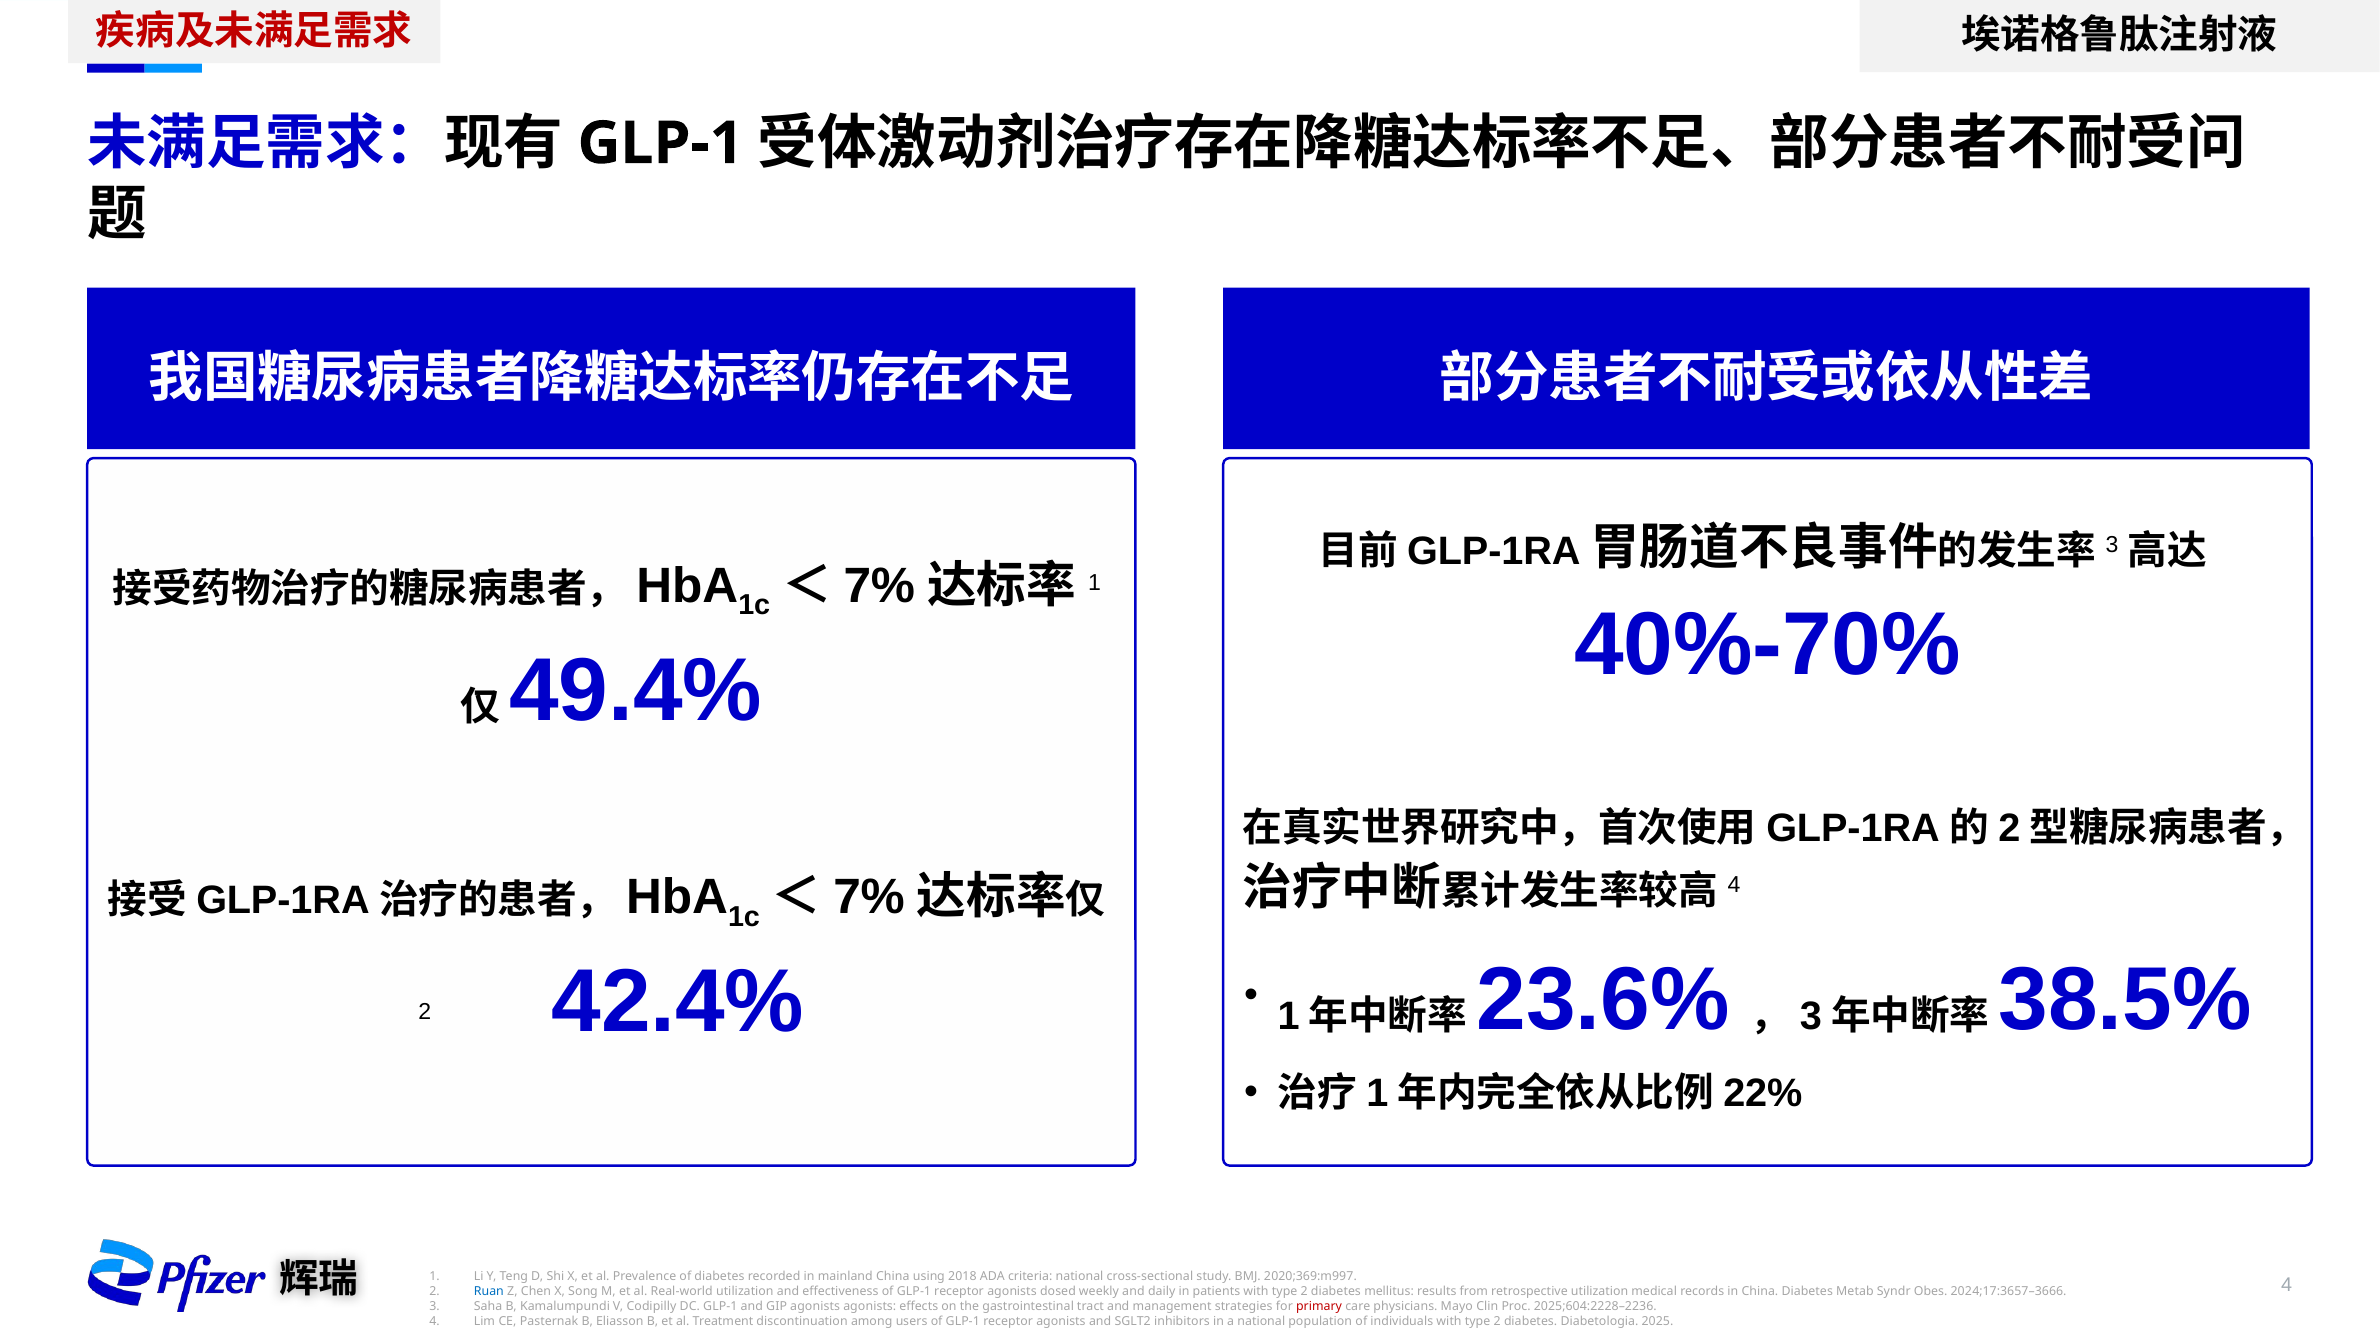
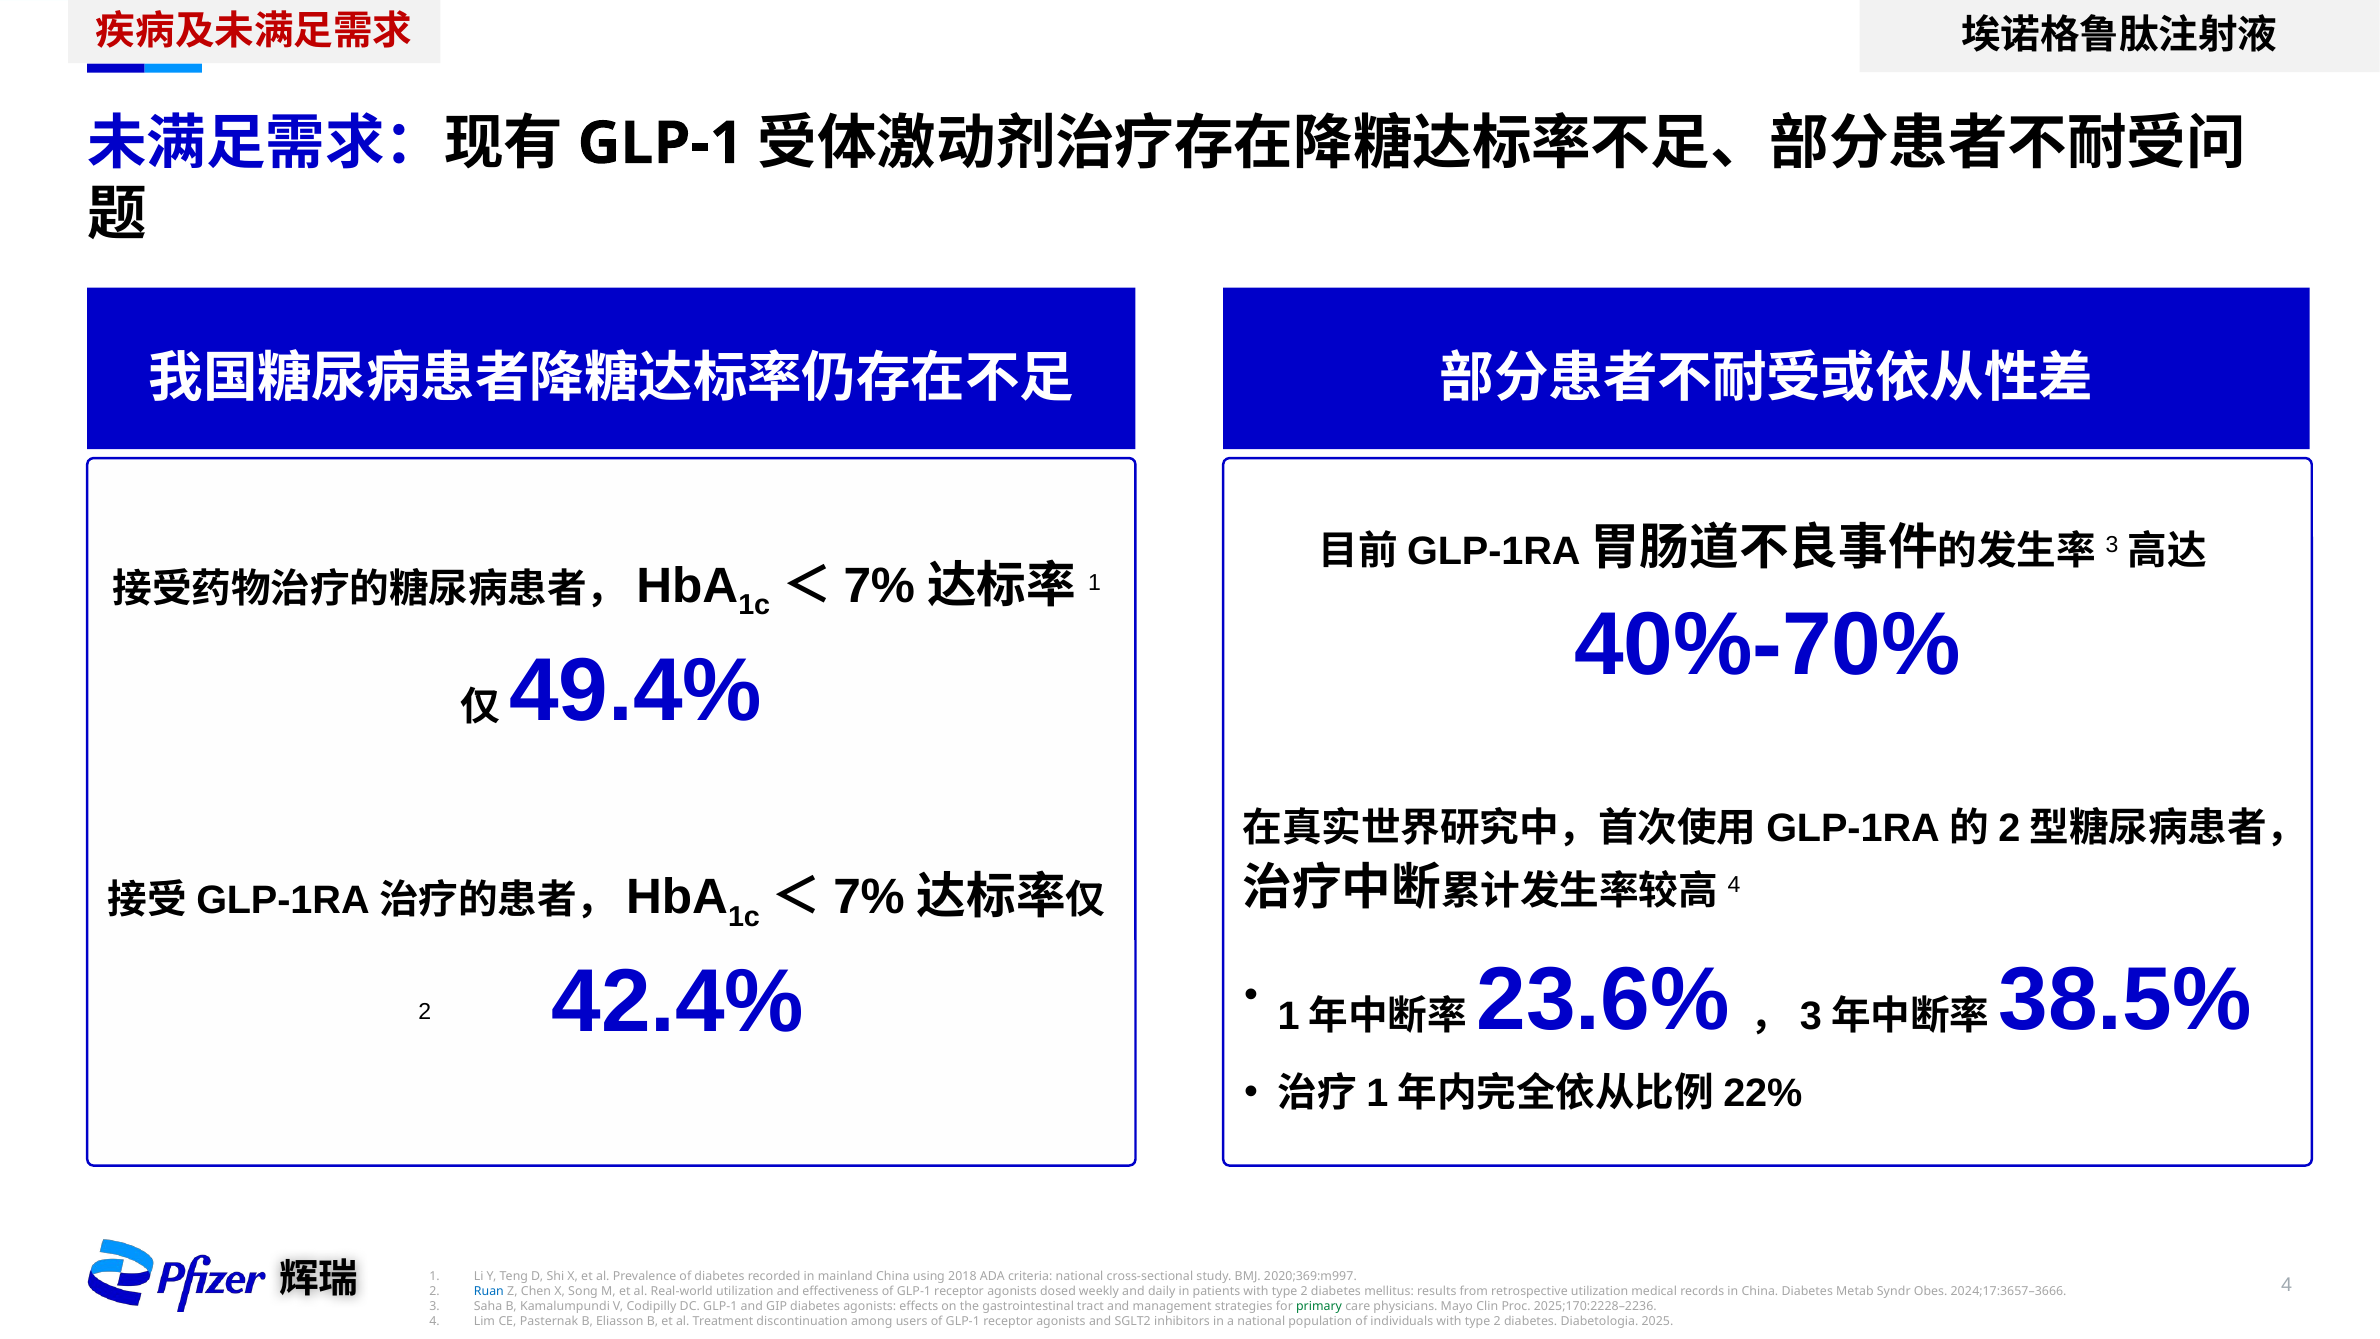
GIP agonists: agonists -> diabetes
primary colour: red -> green
2025;604:2228–2236: 2025;604:2228–2236 -> 2025;170:2228–2236
